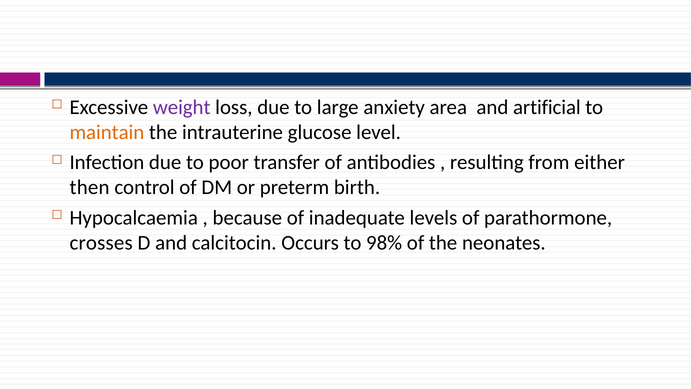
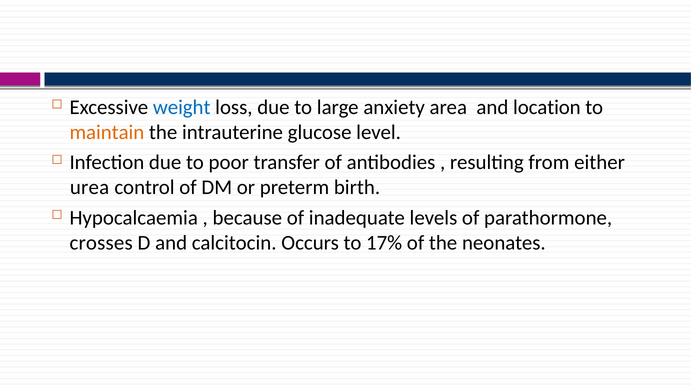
weight colour: purple -> blue
artificial: artificial -> location
then: then -> urea
98%: 98% -> 17%
